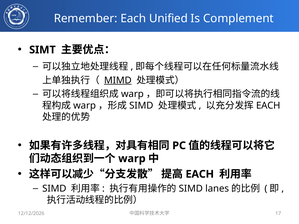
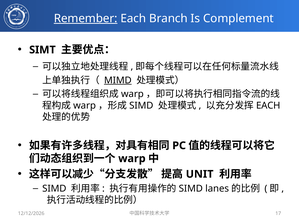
Remember underline: none -> present
Unified: Unified -> Branch
EACH at (200, 174): EACH -> UNIT
